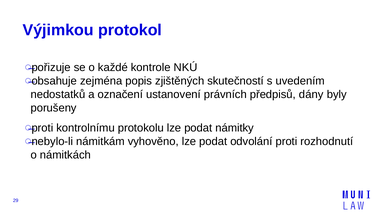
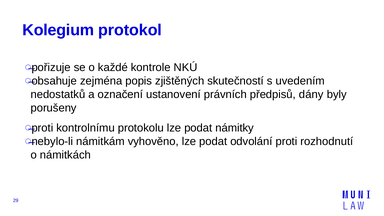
Výjimkou: Výjimkou -> Kolegium
